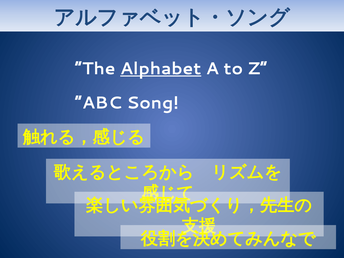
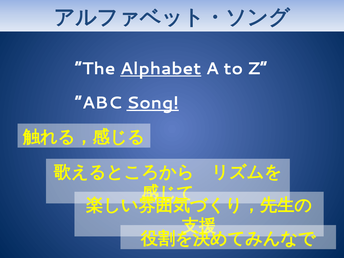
Song underline: none -> present
